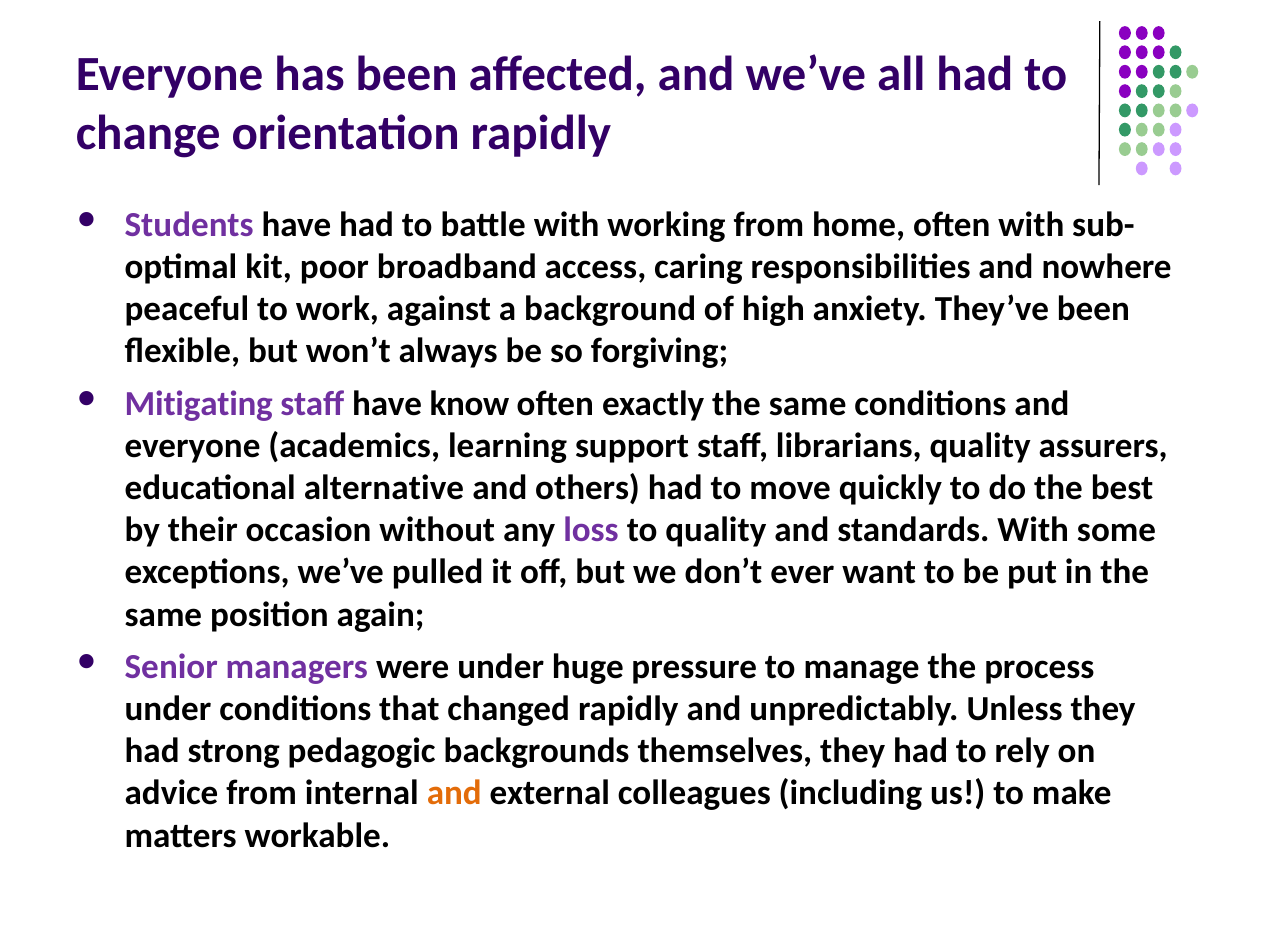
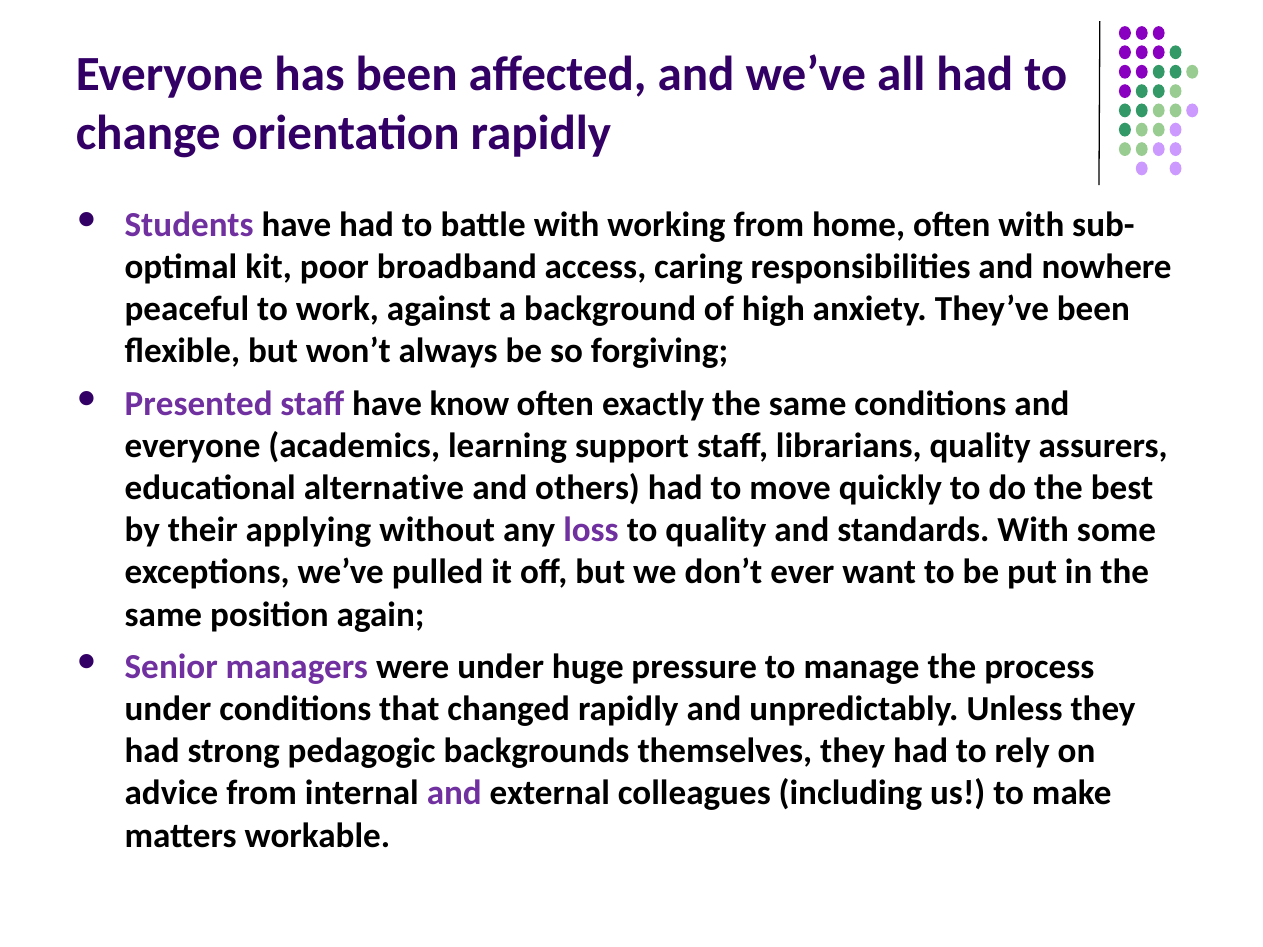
Mitigating: Mitigating -> Presented
occasion: occasion -> applying
and at (454, 794) colour: orange -> purple
